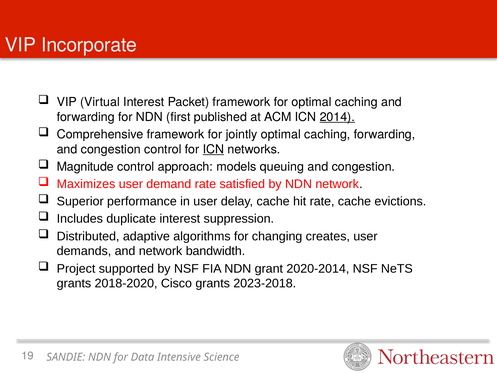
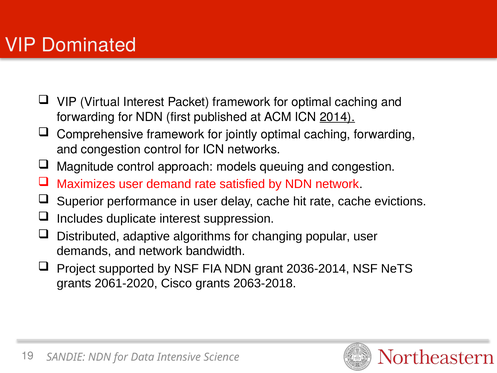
Incorporate: Incorporate -> Dominated
ICN at (213, 149) underline: present -> none
creates: creates -> popular
2020-2014: 2020-2014 -> 2036-2014
2018-2020: 2018-2020 -> 2061-2020
2023-2018: 2023-2018 -> 2063-2018
